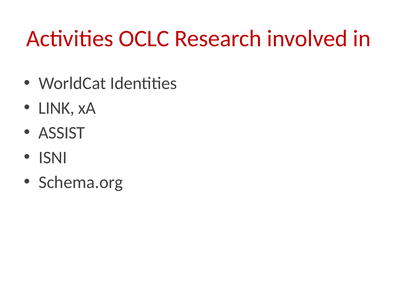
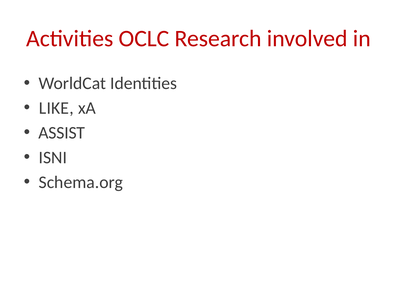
LINK: LINK -> LIKE
